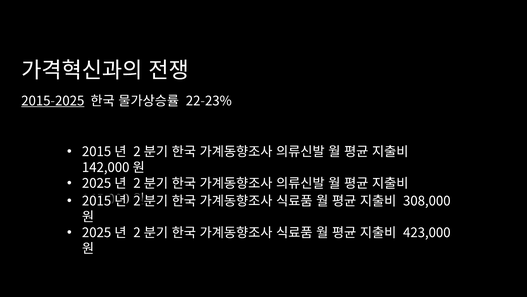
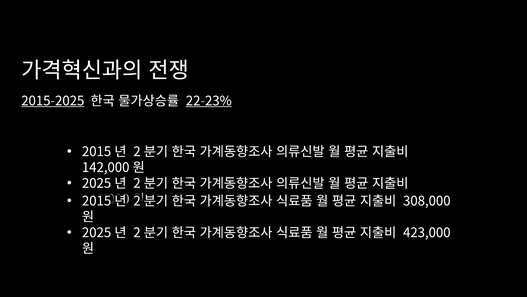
22-23% underline: none -> present
